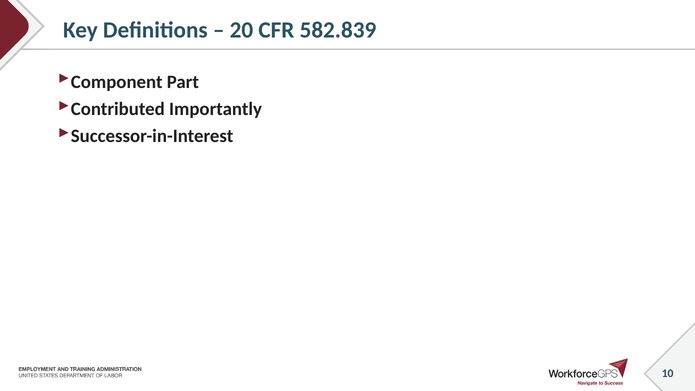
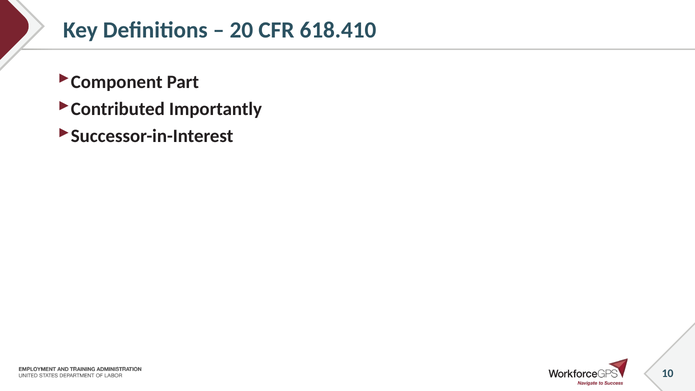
582.839: 582.839 -> 618.410
